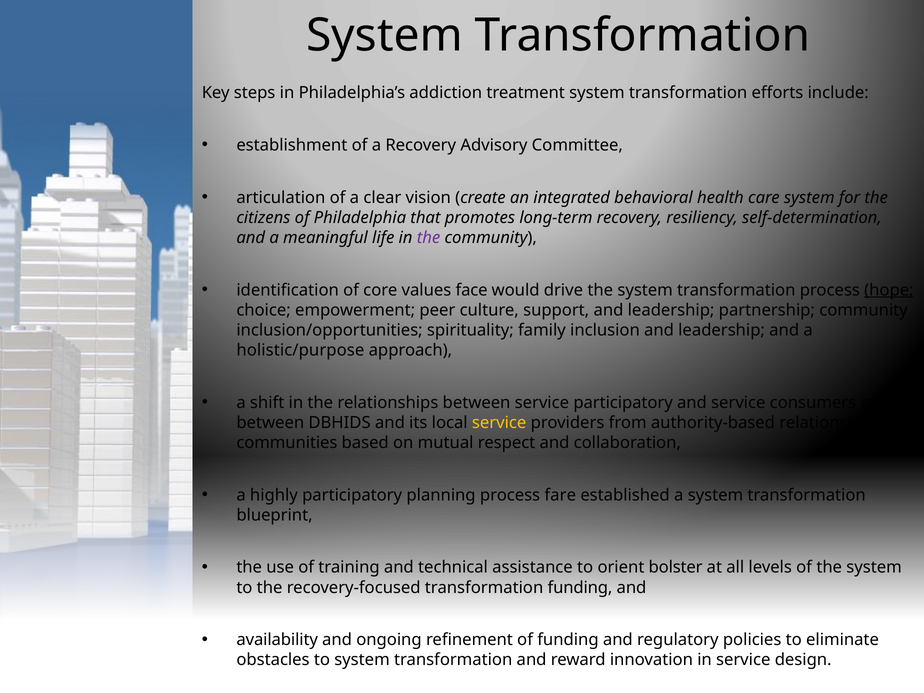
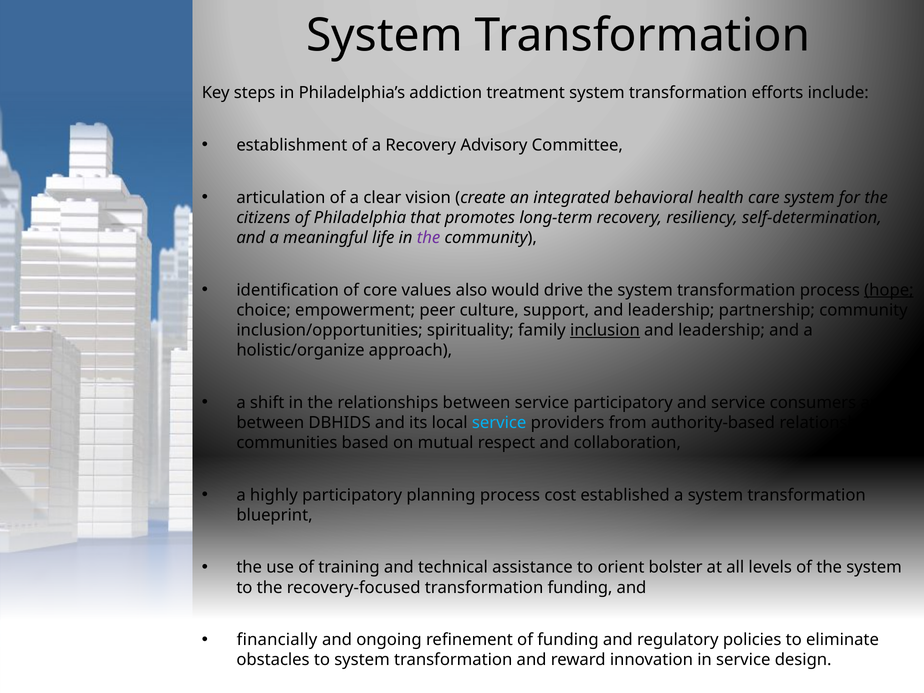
face: face -> also
inclusion underline: none -> present
holistic/purpose: holistic/purpose -> holistic/organize
service at (499, 423) colour: yellow -> light blue
fare: fare -> cost
availability: availability -> financially
